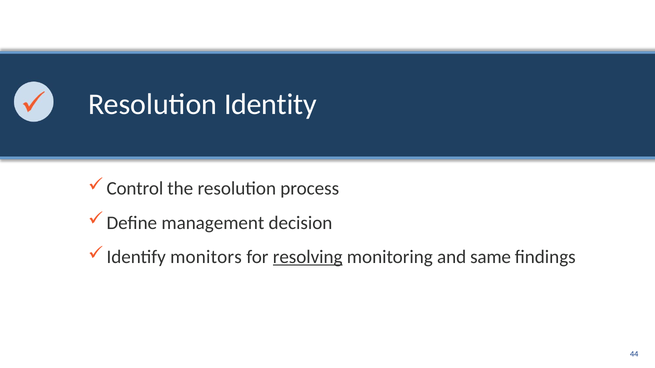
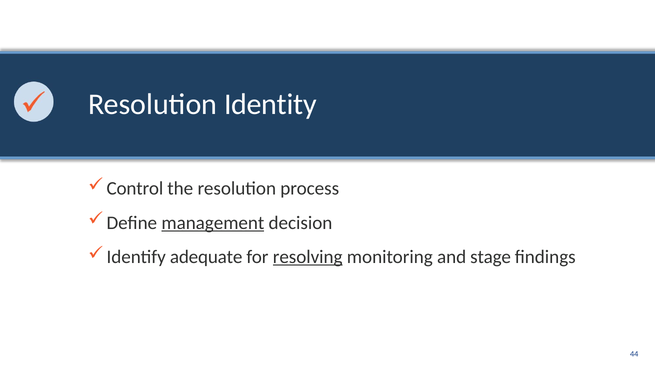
management underline: none -> present
monitors: monitors -> adequate
same: same -> stage
